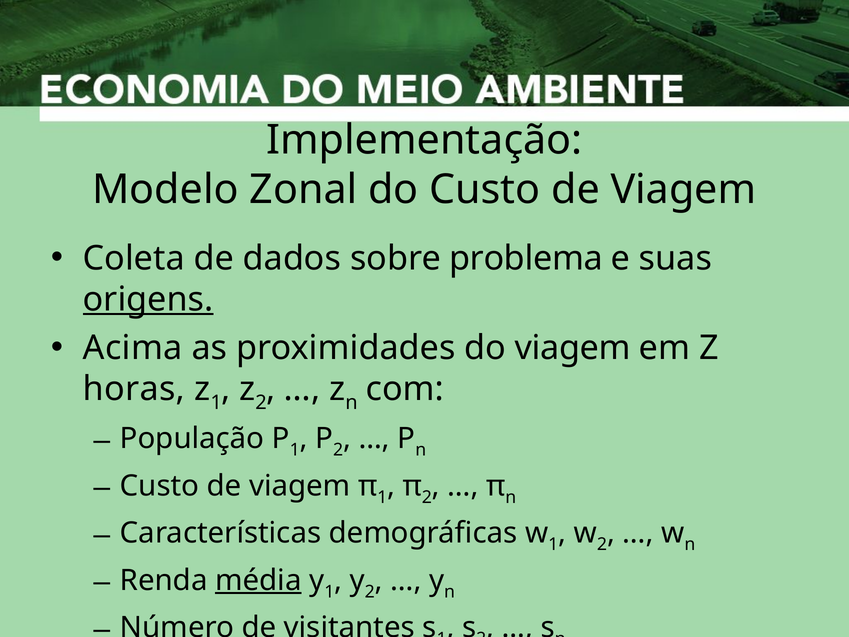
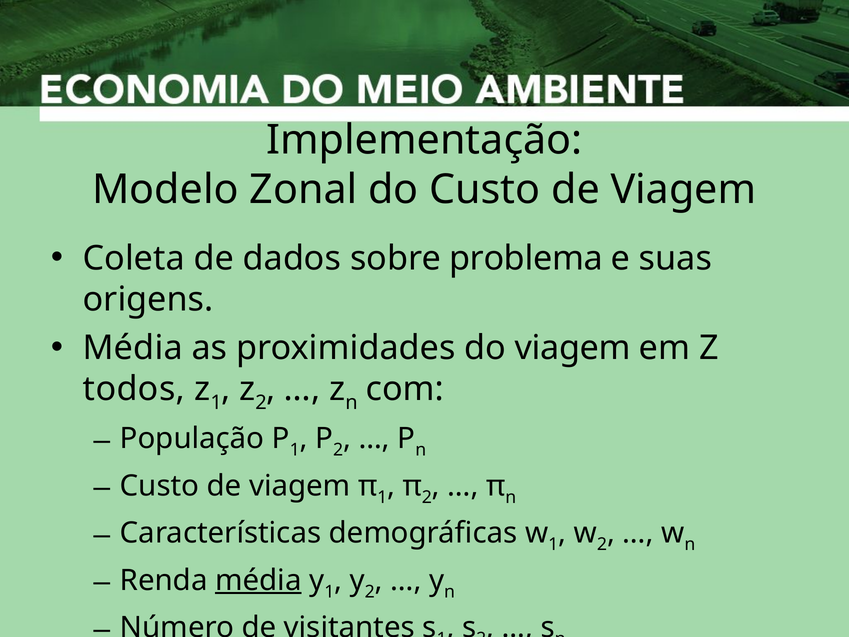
origens underline: present -> none
Acima at (133, 348): Acima -> Média
horas: horas -> todos
